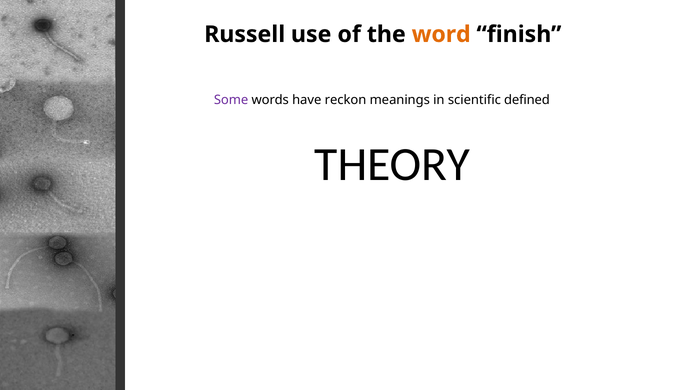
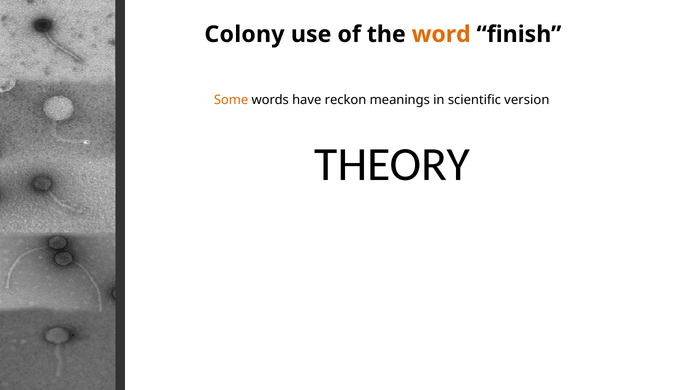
Russell: Russell -> Colony
Some colour: purple -> orange
defined: defined -> version
